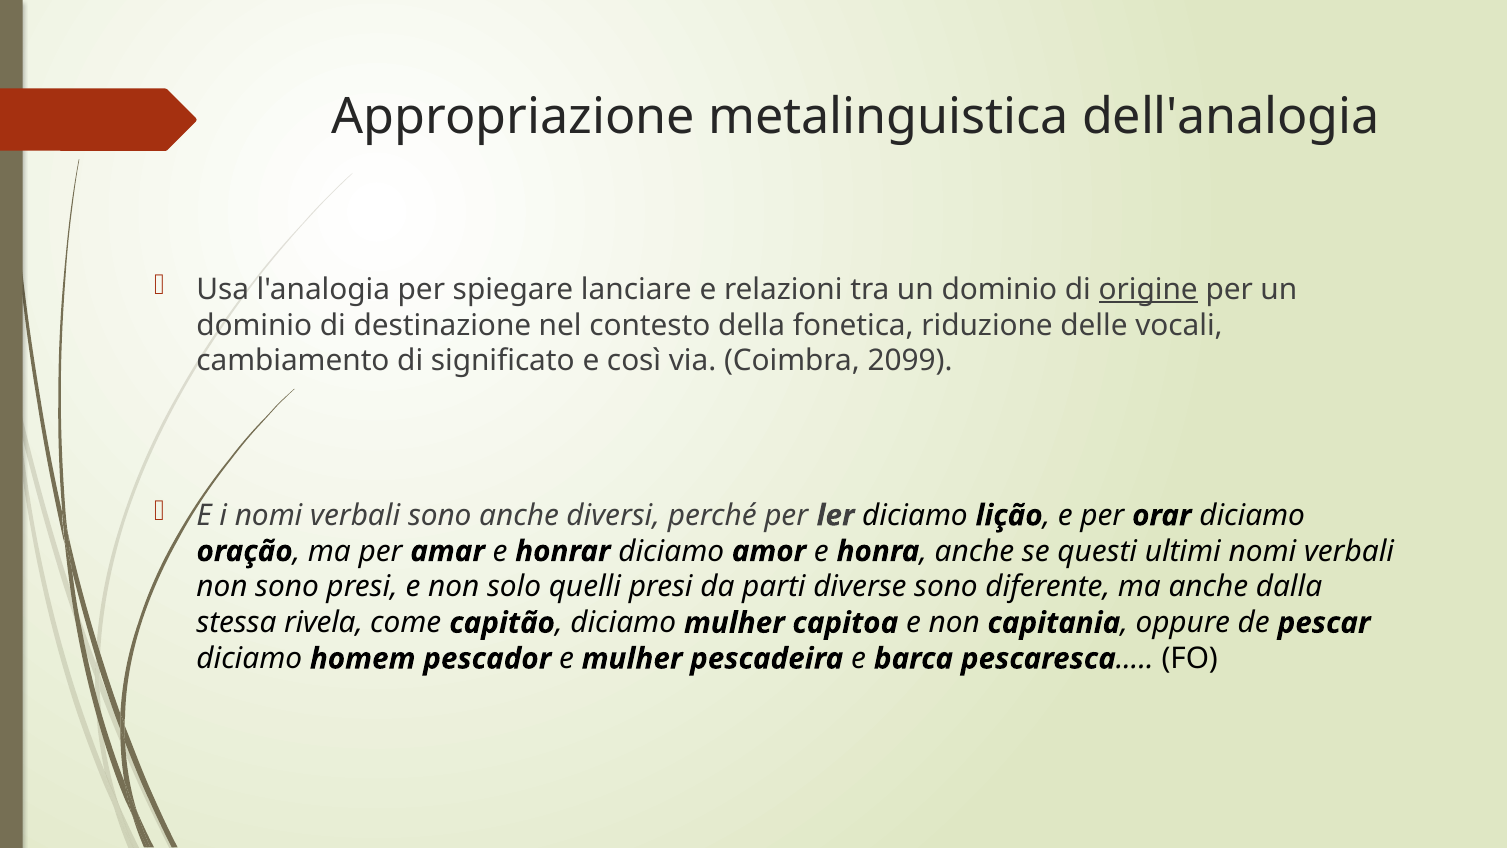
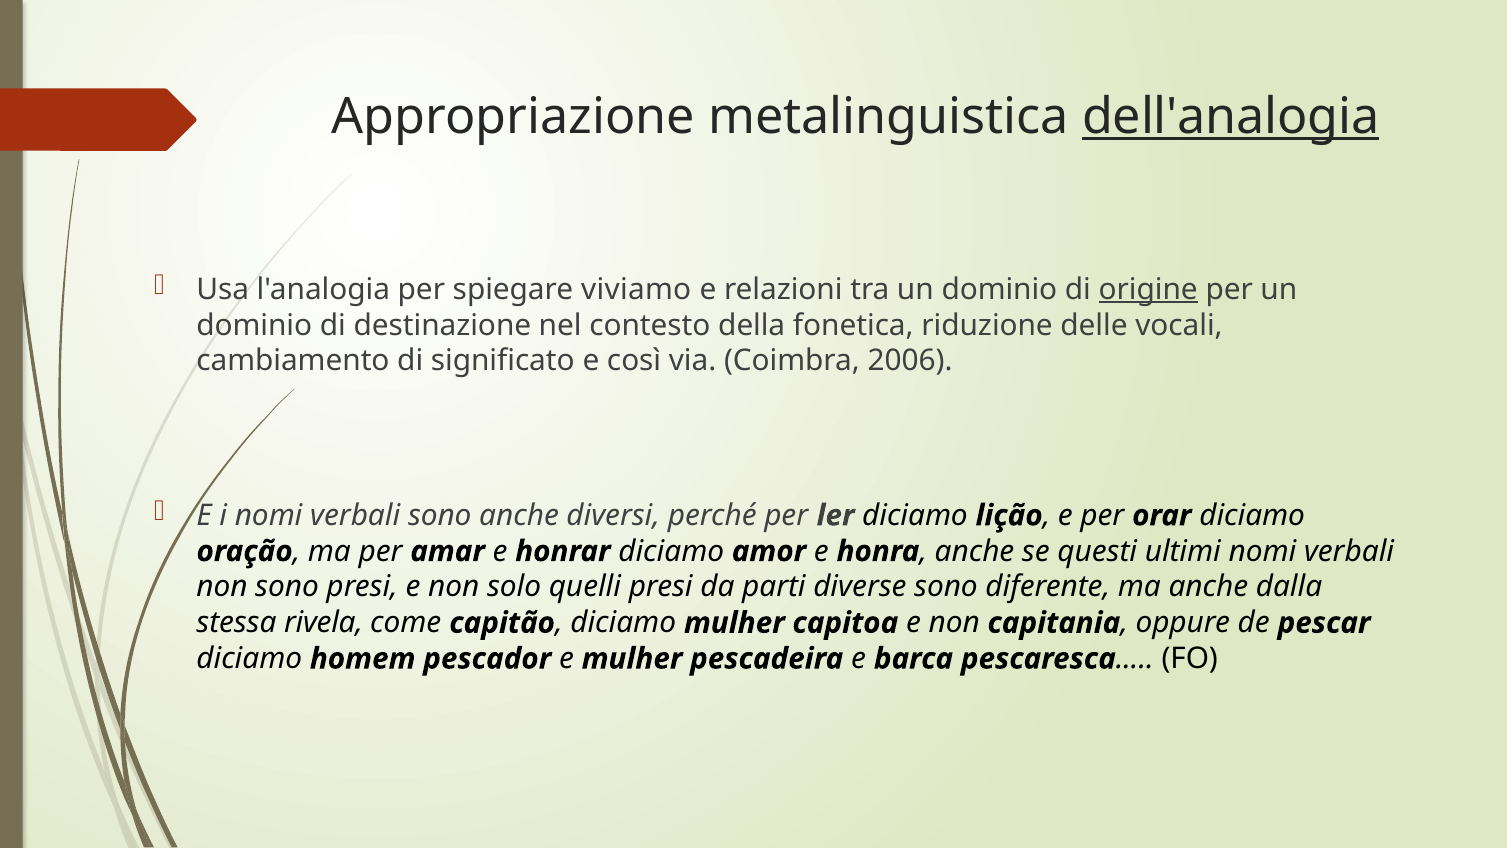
dell'analogia underline: none -> present
lanciare: lanciare -> viviamo
2099: 2099 -> 2006
